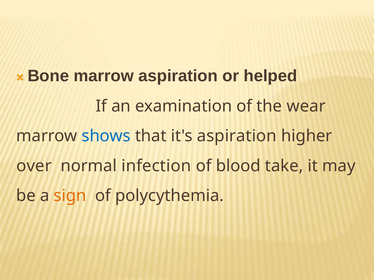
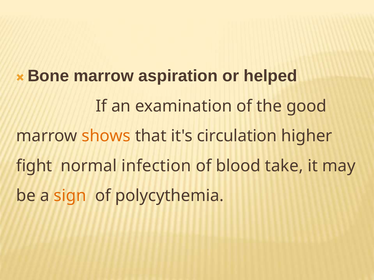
wear: wear -> good
shows colour: blue -> orange
it's aspiration: aspiration -> circulation
over: over -> fight
